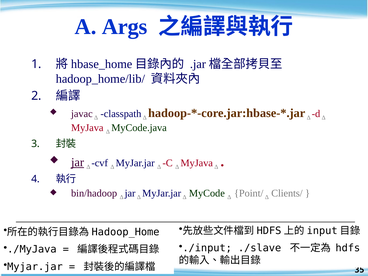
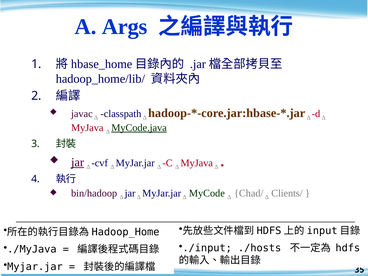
MyCode.java underline: none -> present
Point/: Point/ -> Chad/
./slave: ./slave -> ./hosts
